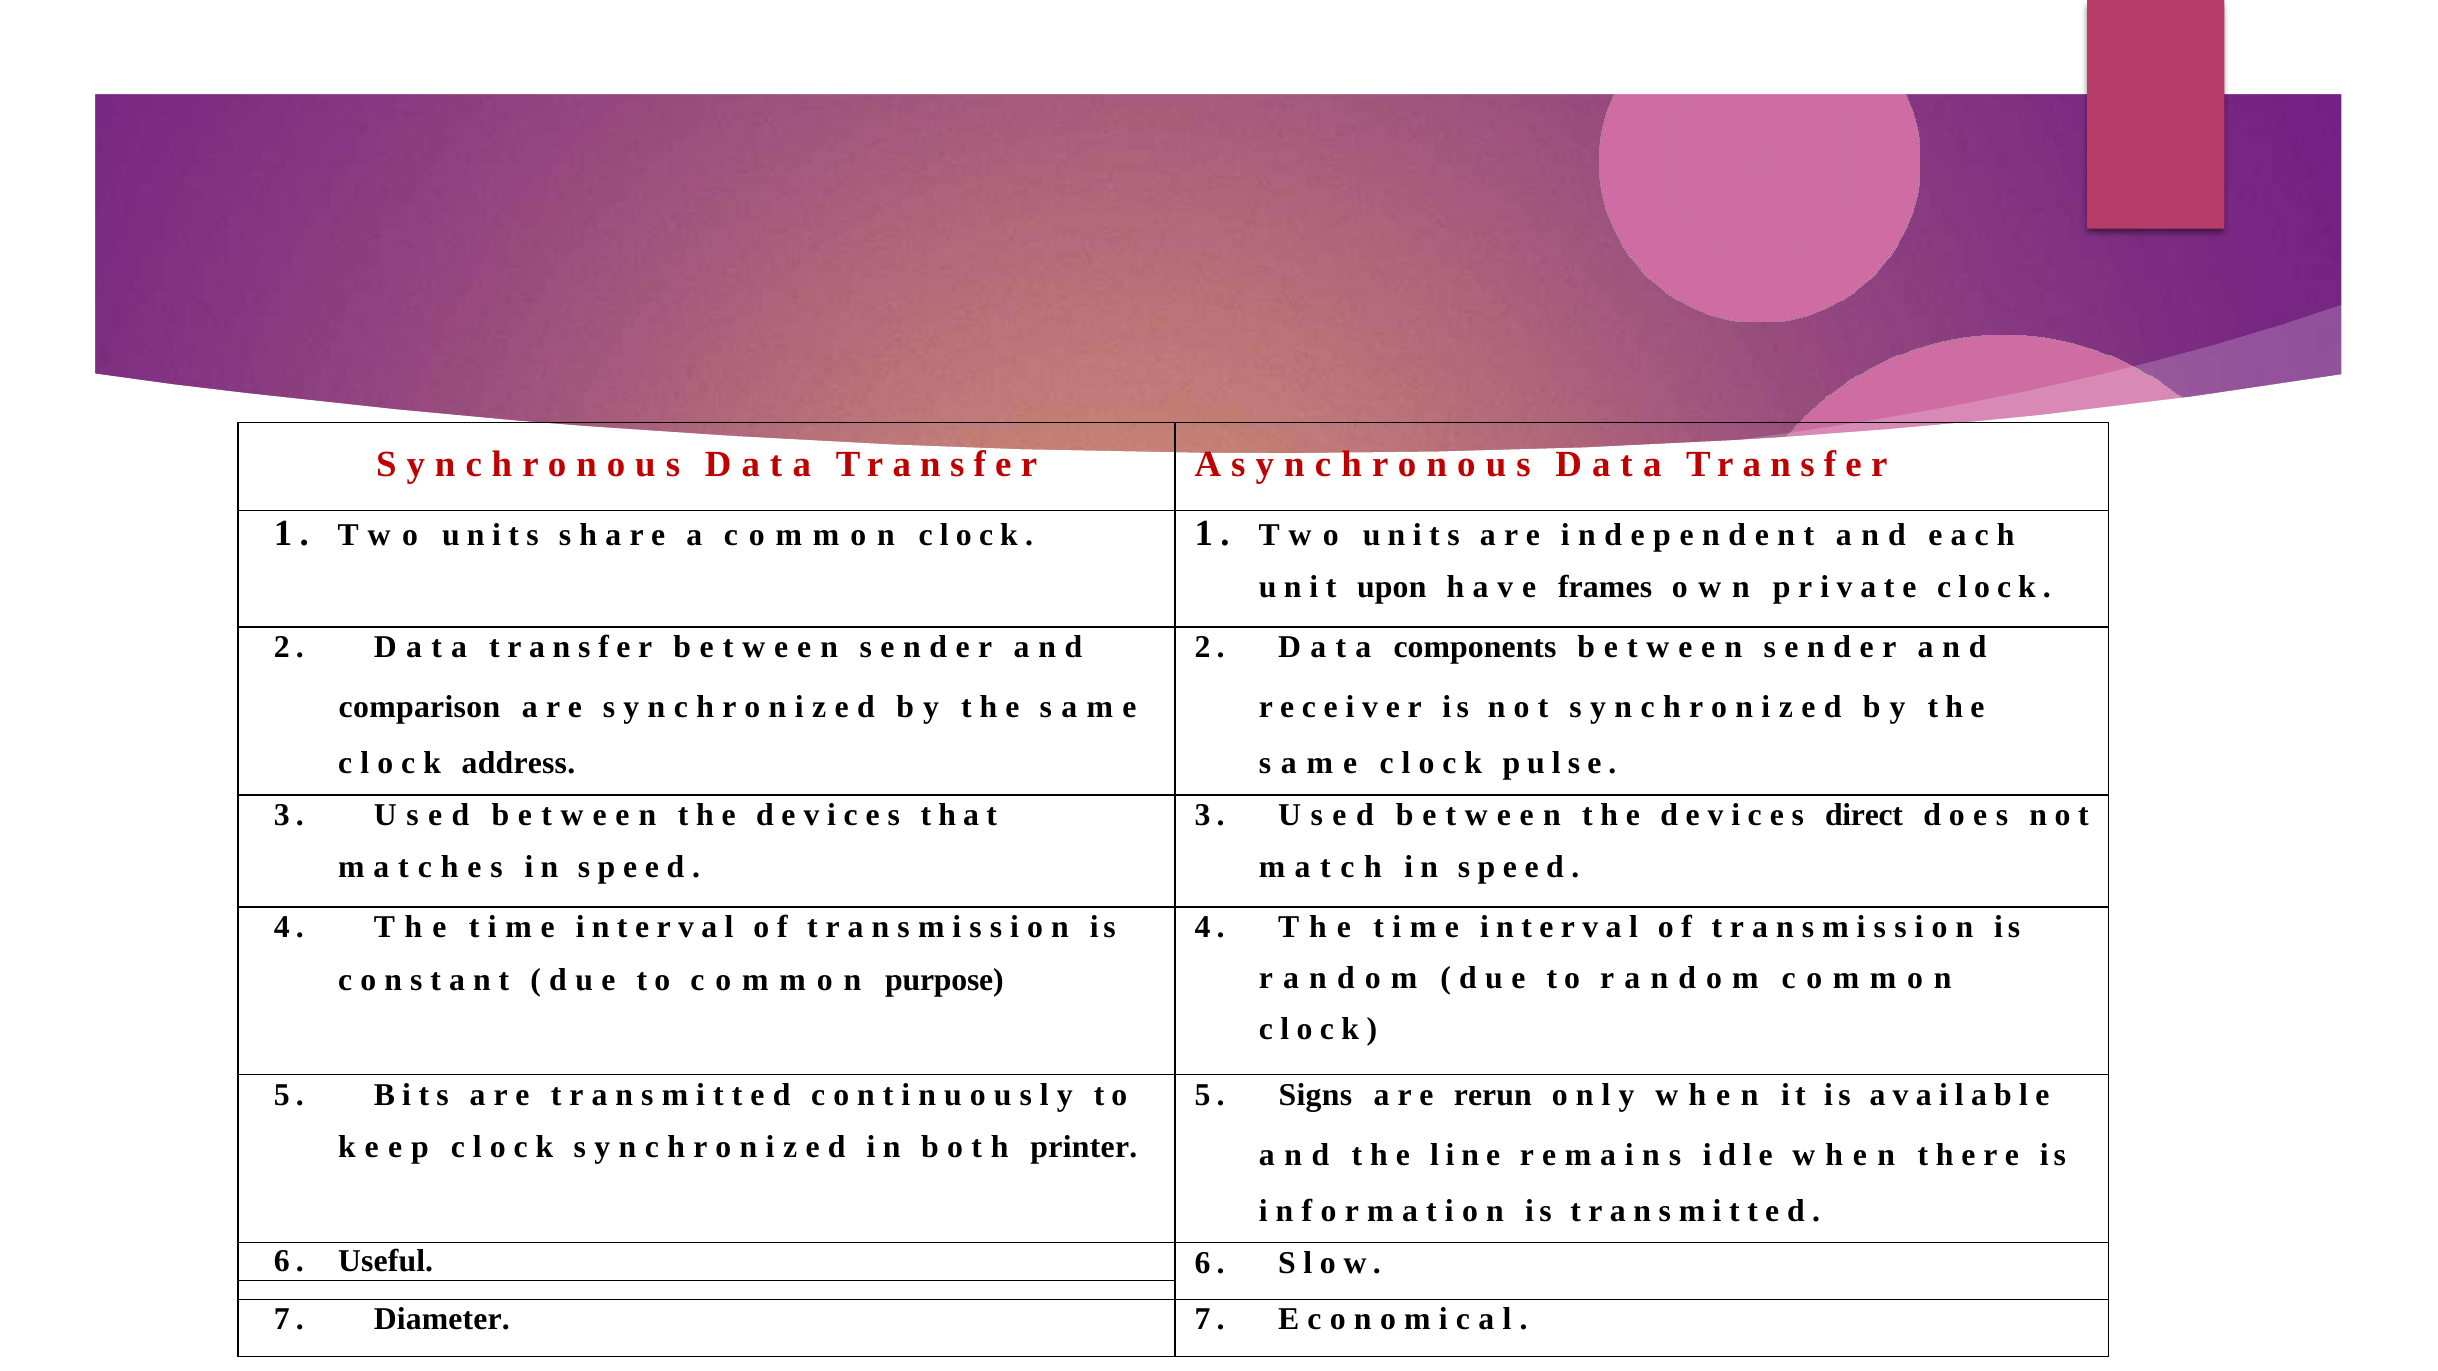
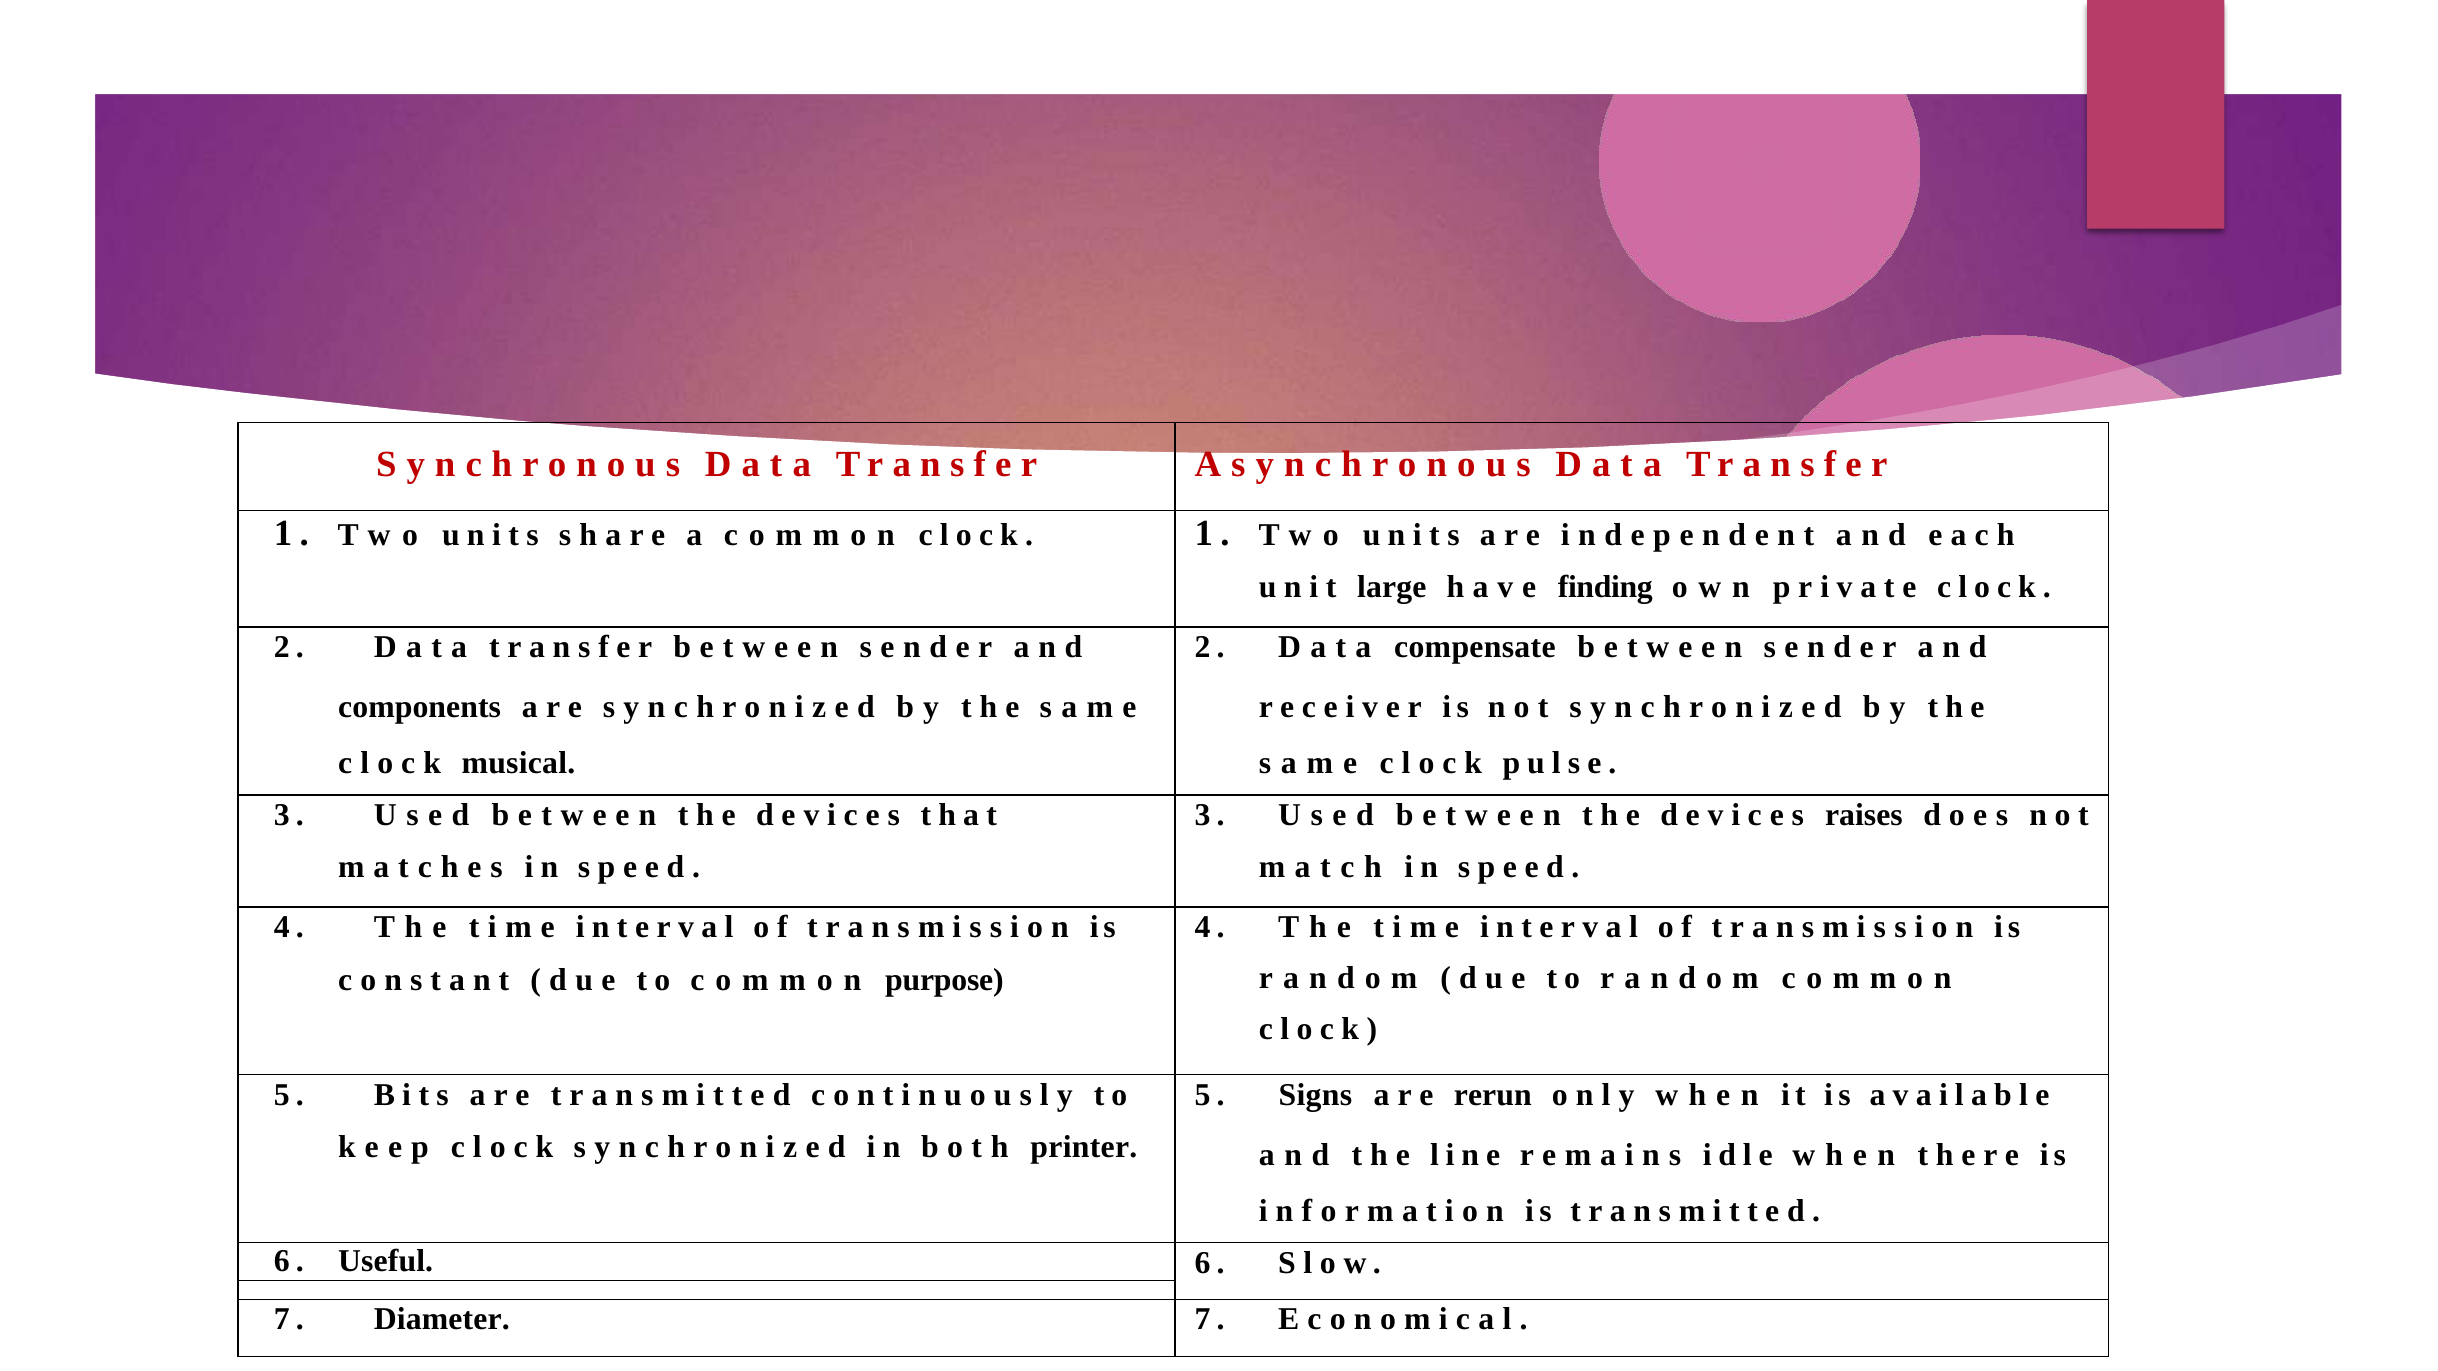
upon: upon -> large
frames: frames -> finding
components: components -> compensate
comparison: comparison -> components
address: address -> musical
direct: direct -> raises
